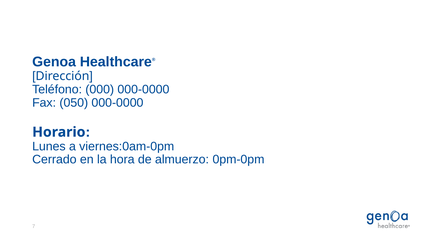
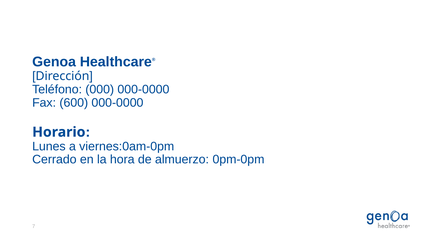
050: 050 -> 600
